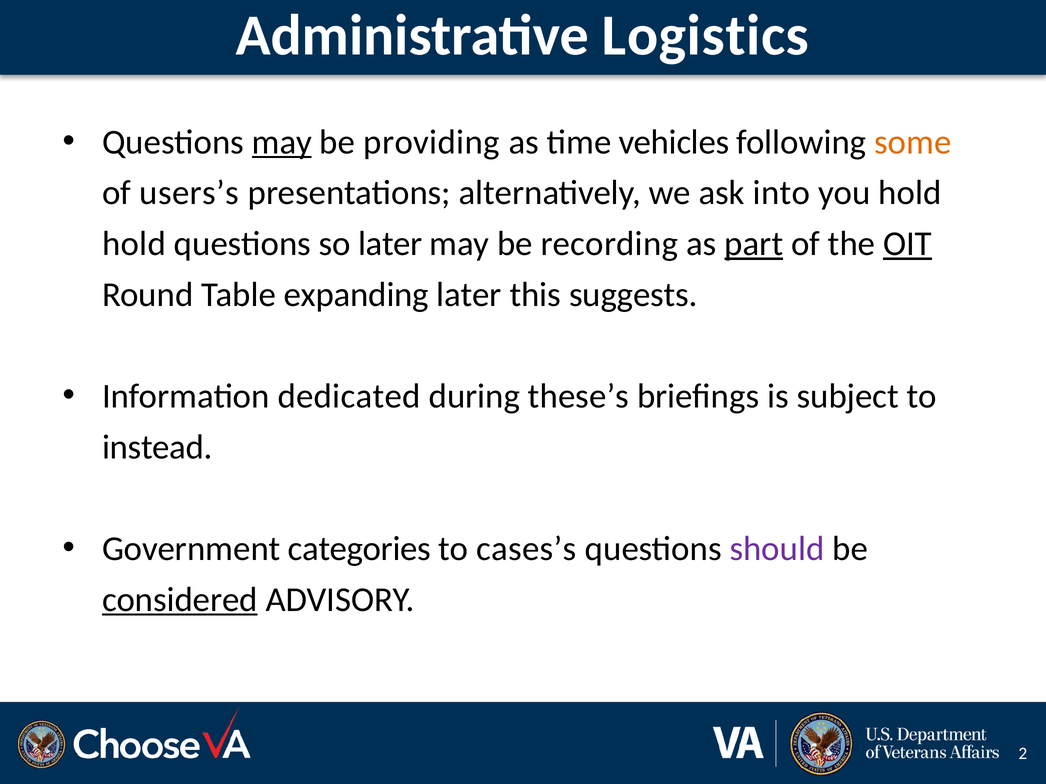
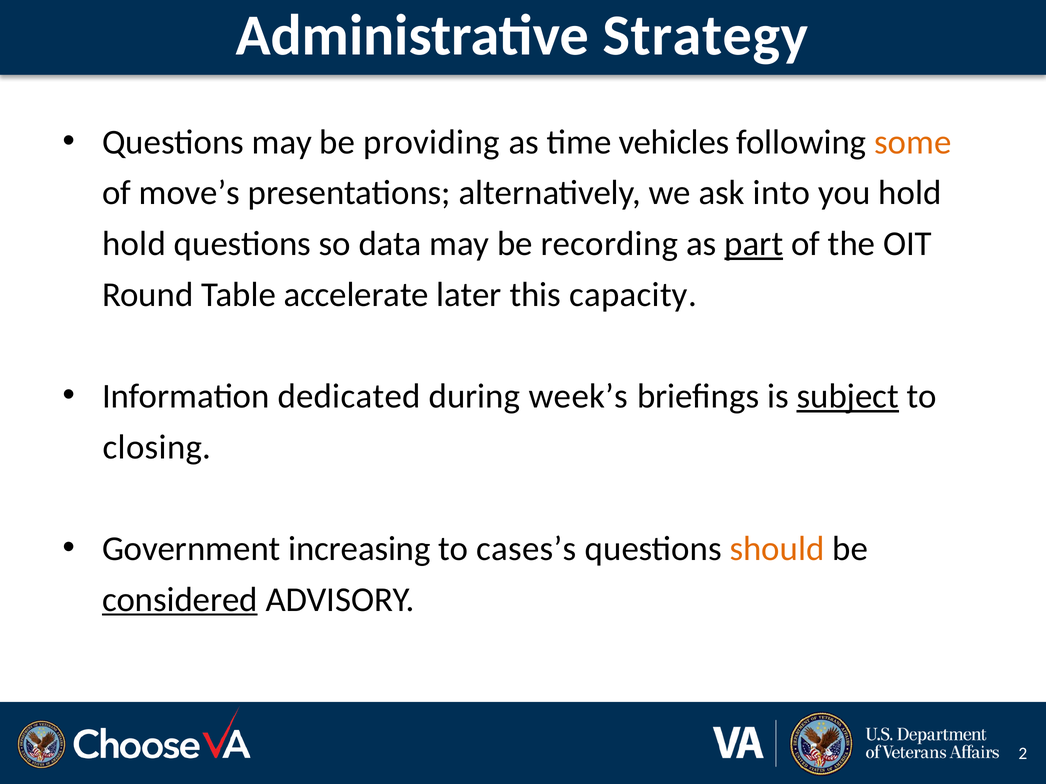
Logistics: Logistics -> Strategy
may at (282, 142) underline: present -> none
users’s: users’s -> move’s
so later: later -> data
OIT underline: present -> none
expanding: expanding -> accelerate
suggests: suggests -> capacity
these’s: these’s -> week’s
subject underline: none -> present
instead: instead -> closing
categories: categories -> increasing
should colour: purple -> orange
